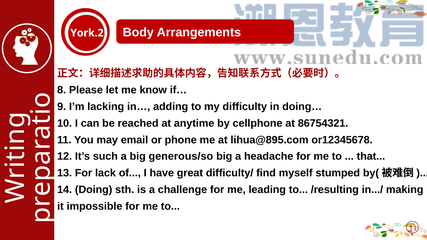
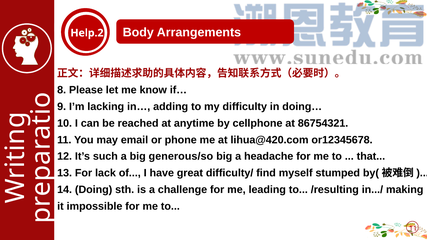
York.2: York.2 -> Help.2
lihua@895.com: lihua@895.com -> lihua@420.com
